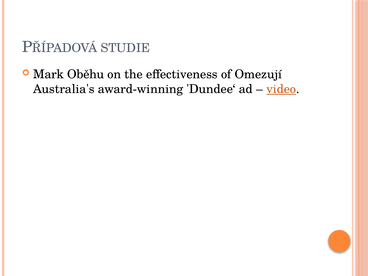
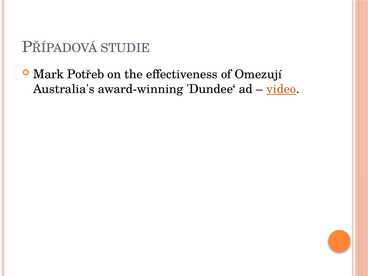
Oběhu: Oběhu -> Potřeb
